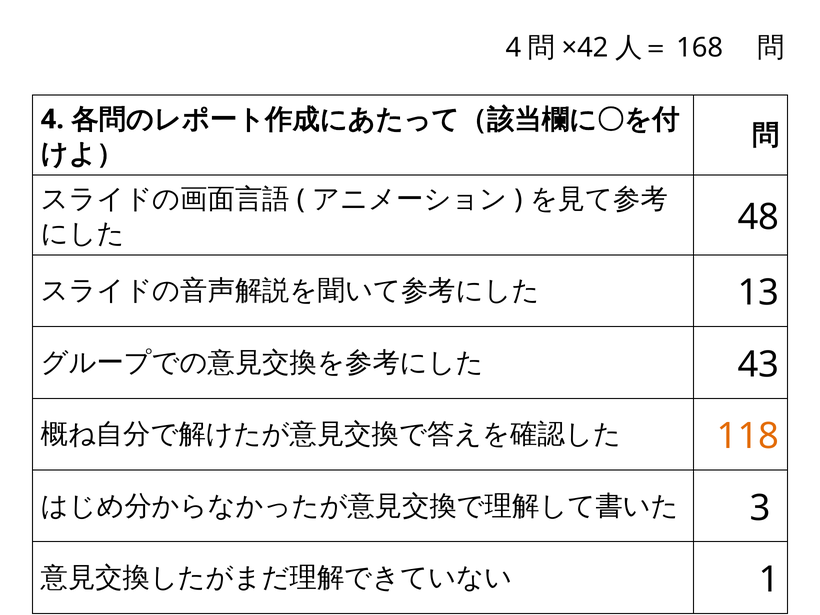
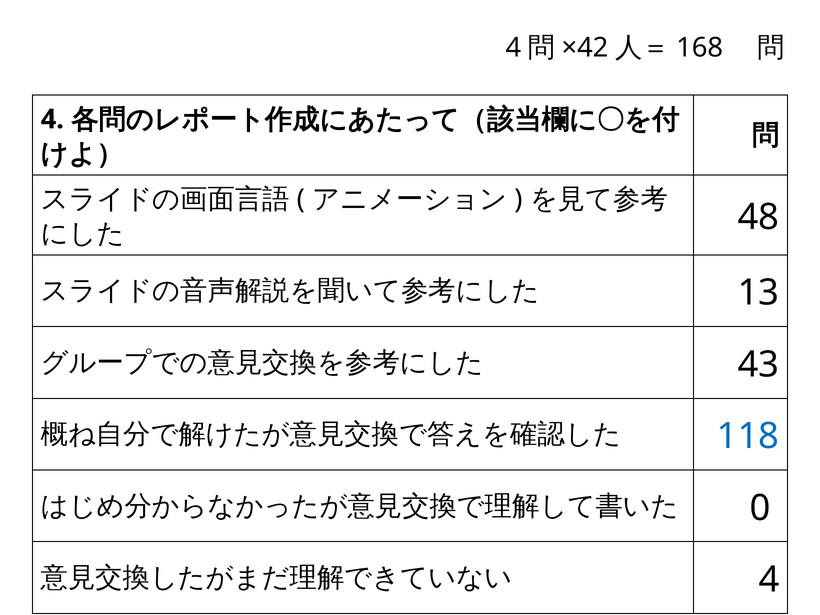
118 colour: orange -> blue
3: 3 -> 0
1 at (769, 580): 1 -> 4
